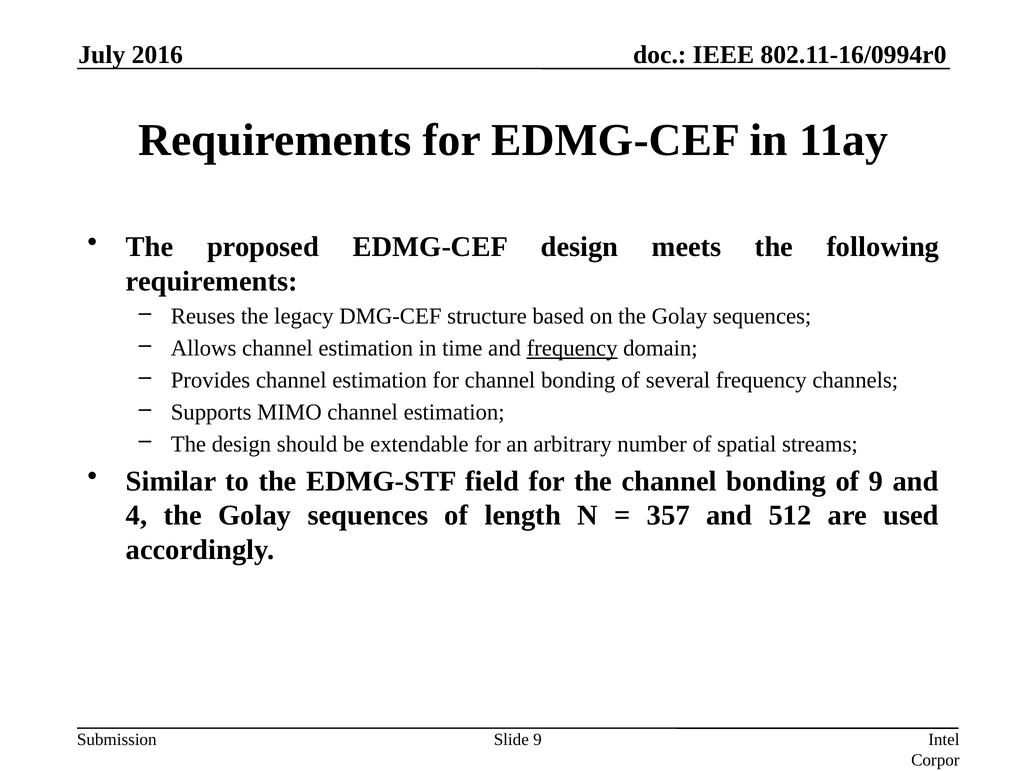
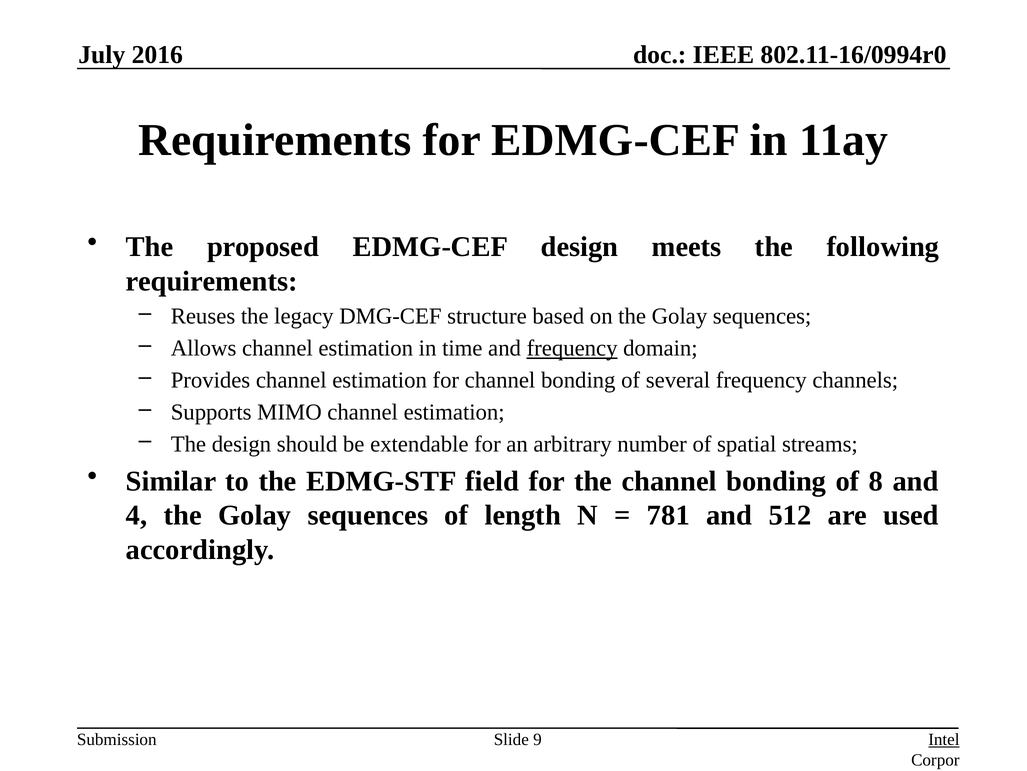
of 9: 9 -> 8
357: 357 -> 781
Intel underline: none -> present
